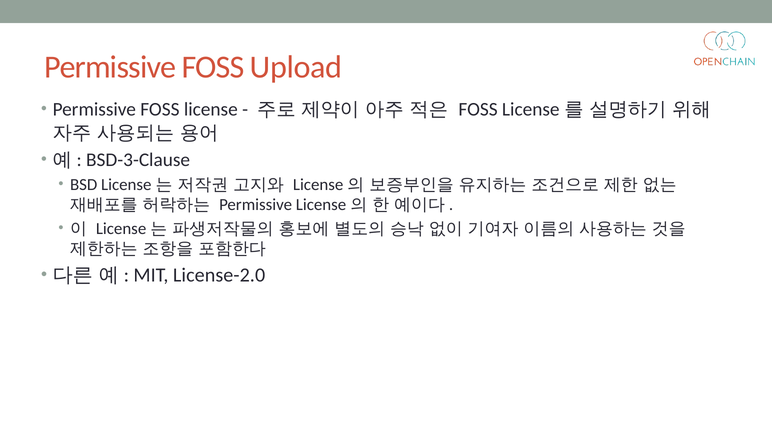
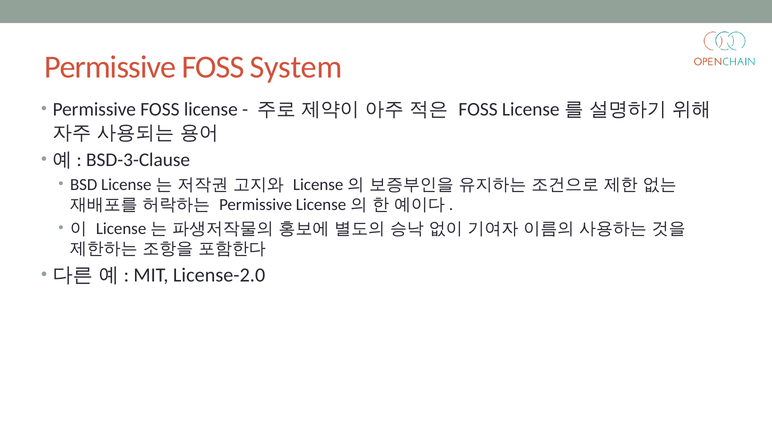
Upload: Upload -> System
